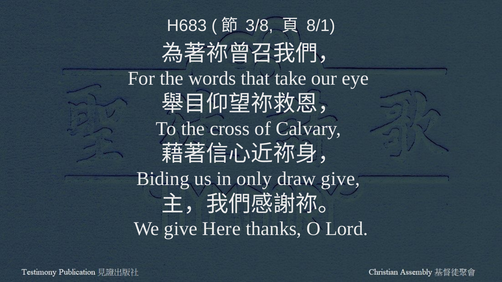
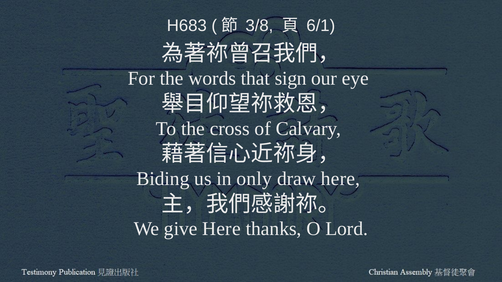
8/1: 8/1 -> 6/1
take: take -> sign
draw give: give -> here
